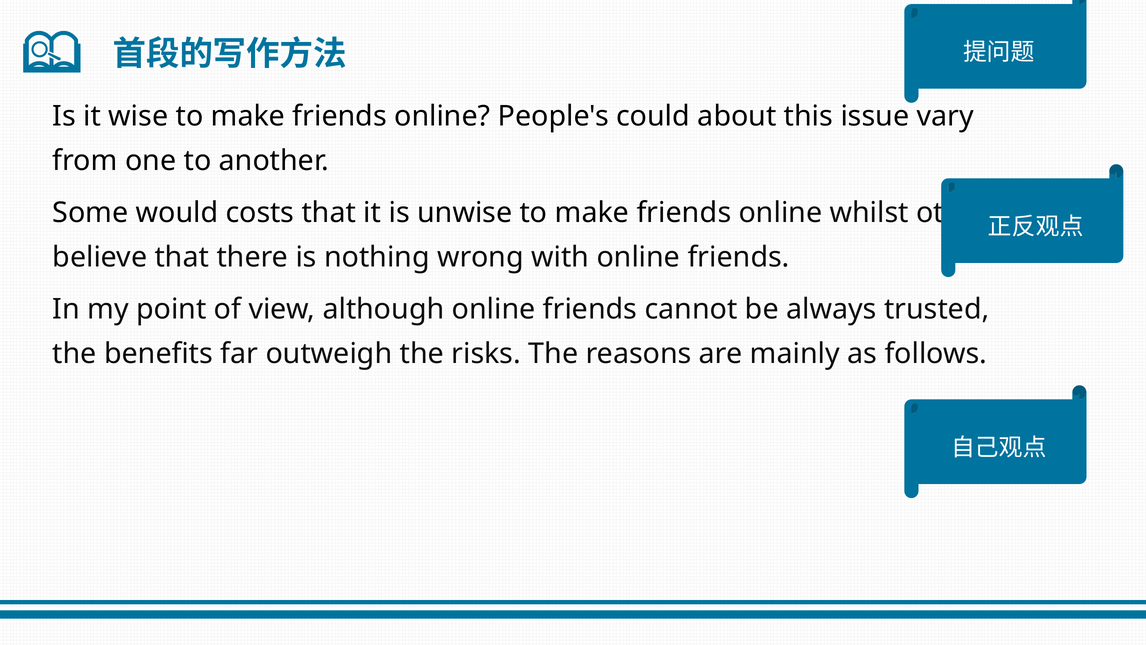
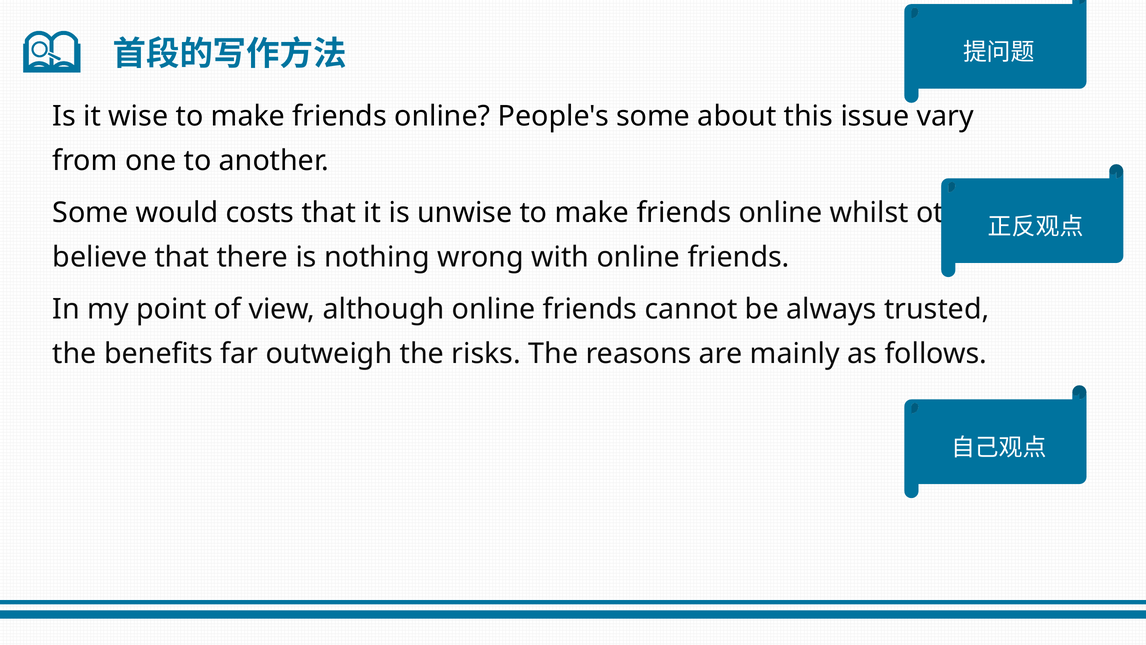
People's could: could -> some
